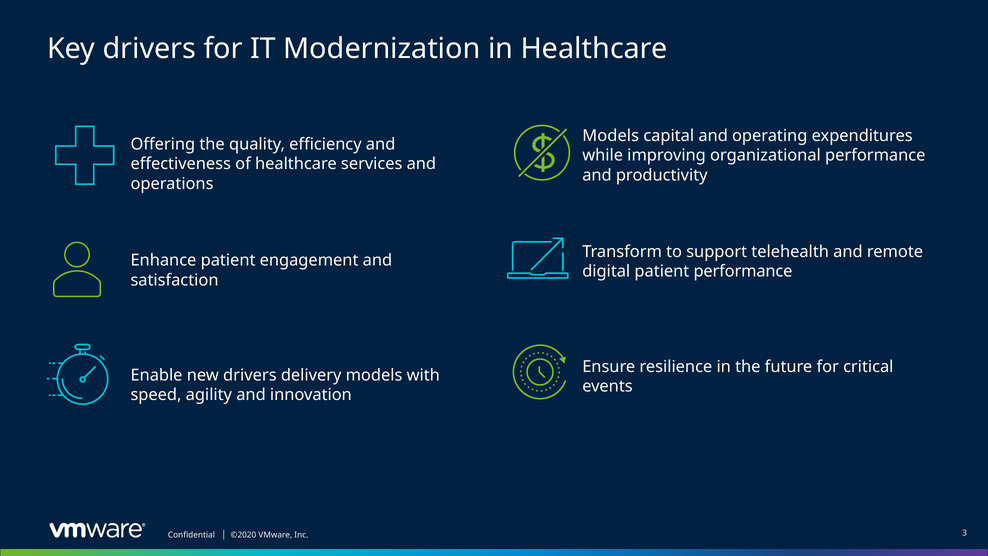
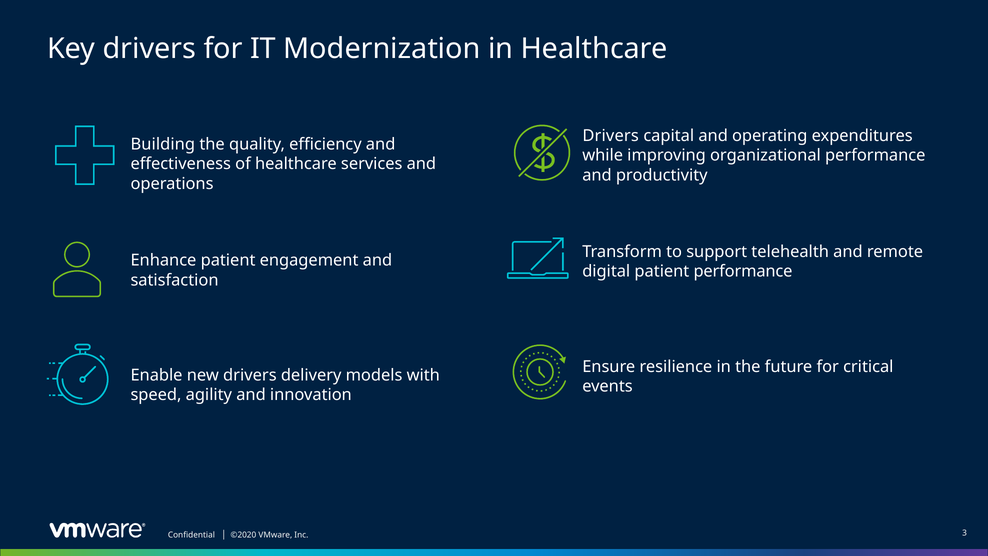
Models at (611, 136): Models -> Drivers
Offering: Offering -> Building
